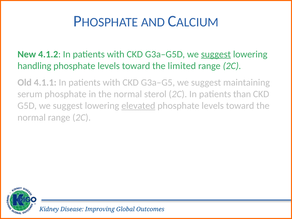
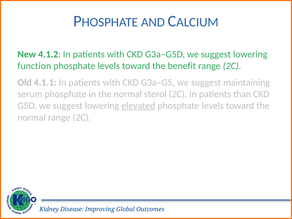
suggest at (216, 54) underline: present -> none
handling: handling -> function
limited: limited -> benefit
